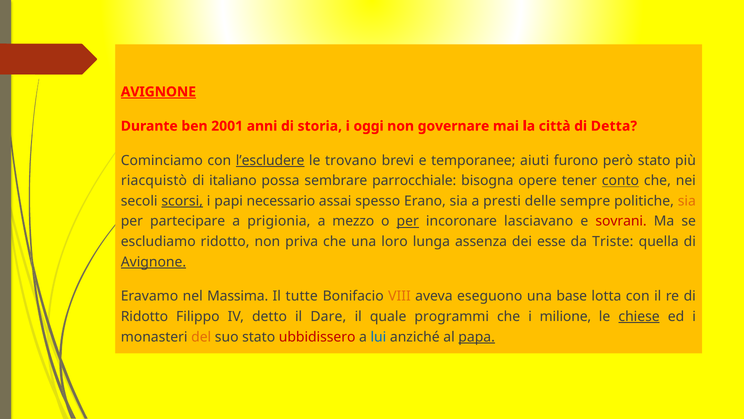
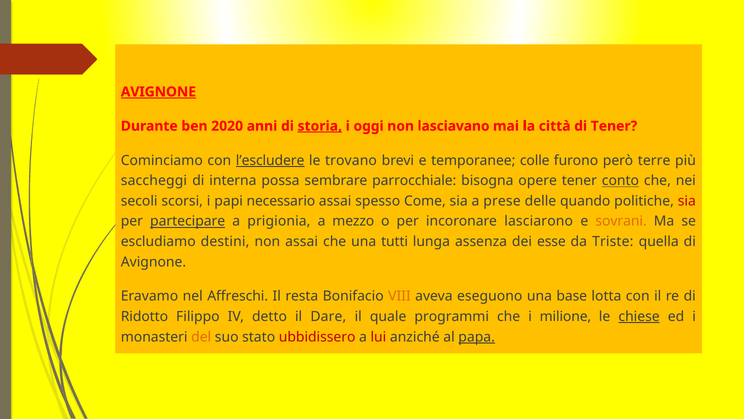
2001: 2001 -> 2020
storia underline: none -> present
governare: governare -> lasciavano
di Detta: Detta -> Tener
aiuti: aiuti -> colle
però stato: stato -> terre
riacquistò: riacquistò -> saccheggi
italiano: italiano -> interna
scorsi underline: present -> none
Erano: Erano -> Come
presti: presti -> prese
sempre: sempre -> quando
sia at (687, 201) colour: orange -> red
partecipare underline: none -> present
per at (408, 221) underline: present -> none
lasciavano: lasciavano -> lasciarono
sovrani colour: red -> orange
escludiamo ridotto: ridotto -> destini
non priva: priva -> assai
loro: loro -> tutti
Avignone at (153, 262) underline: present -> none
Massima: Massima -> Affreschi
tutte: tutte -> resta
lui colour: blue -> red
